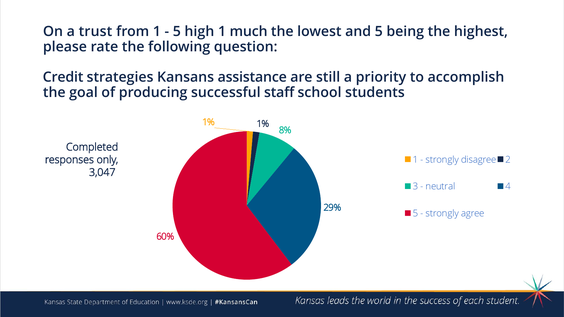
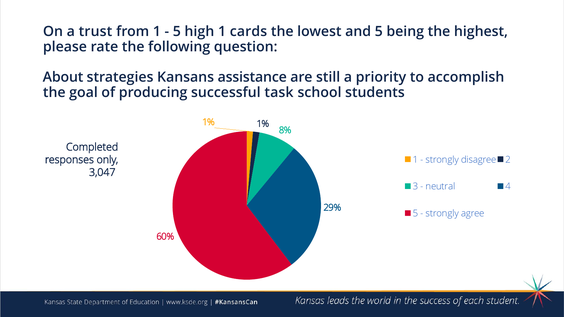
much: much -> cards
Credit: Credit -> About
staff: staff -> task
